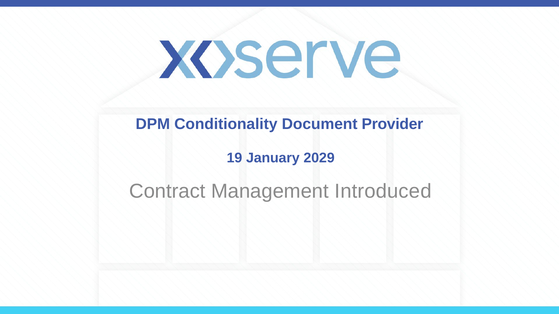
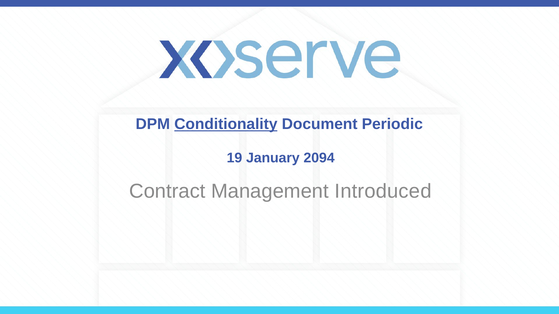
Conditionality underline: none -> present
Provider: Provider -> Periodic
2029: 2029 -> 2094
